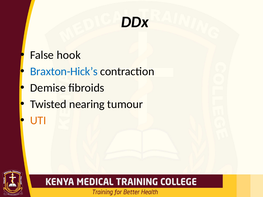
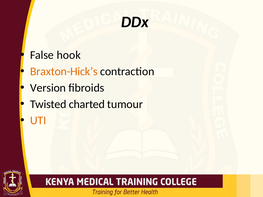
Braxton-Hick’s colour: blue -> orange
Demise: Demise -> Version
nearing: nearing -> charted
